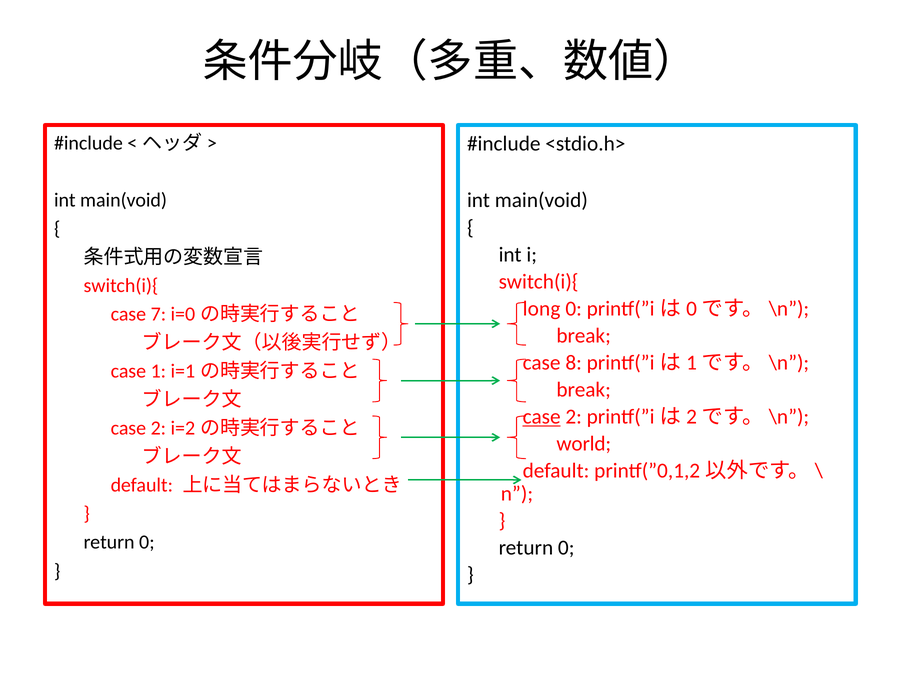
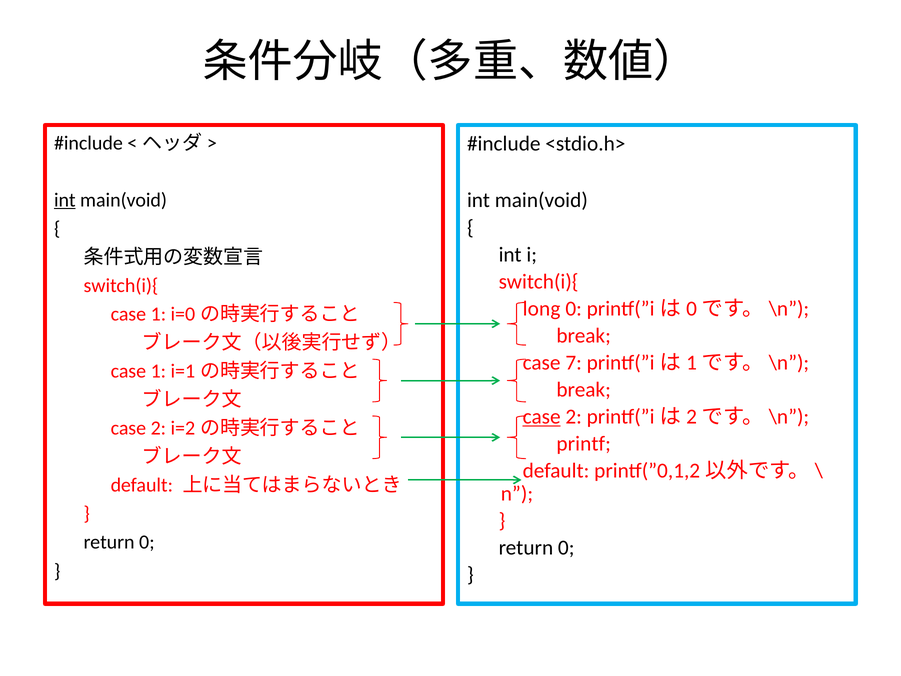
int at (65, 200) underline: none -> present
7 at (158, 314): 7 -> 1
8: 8 -> 7
world: world -> printf
